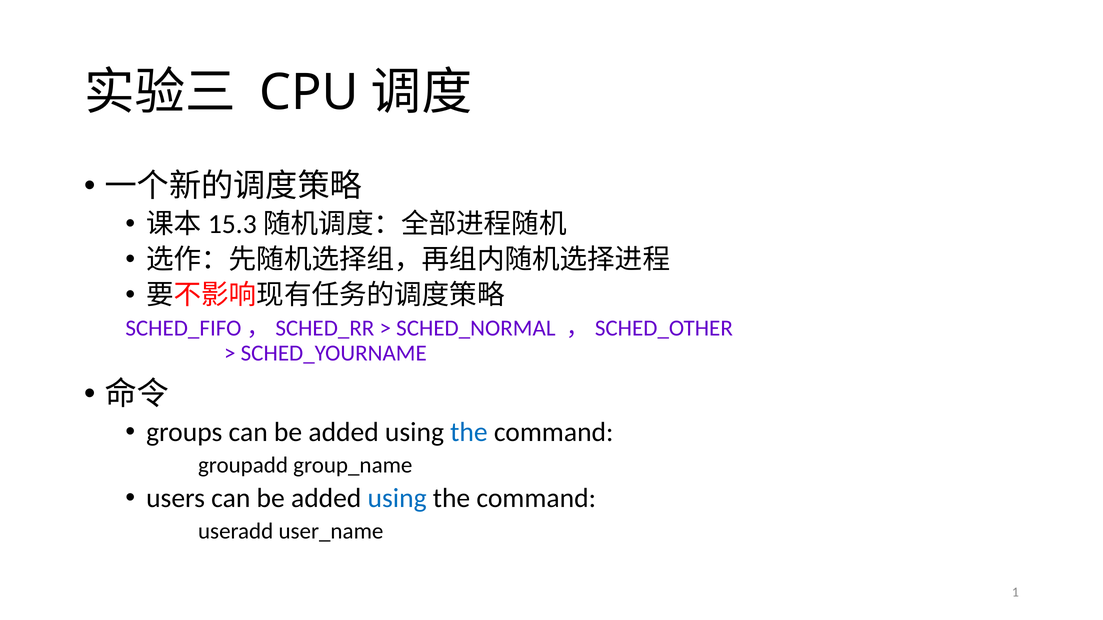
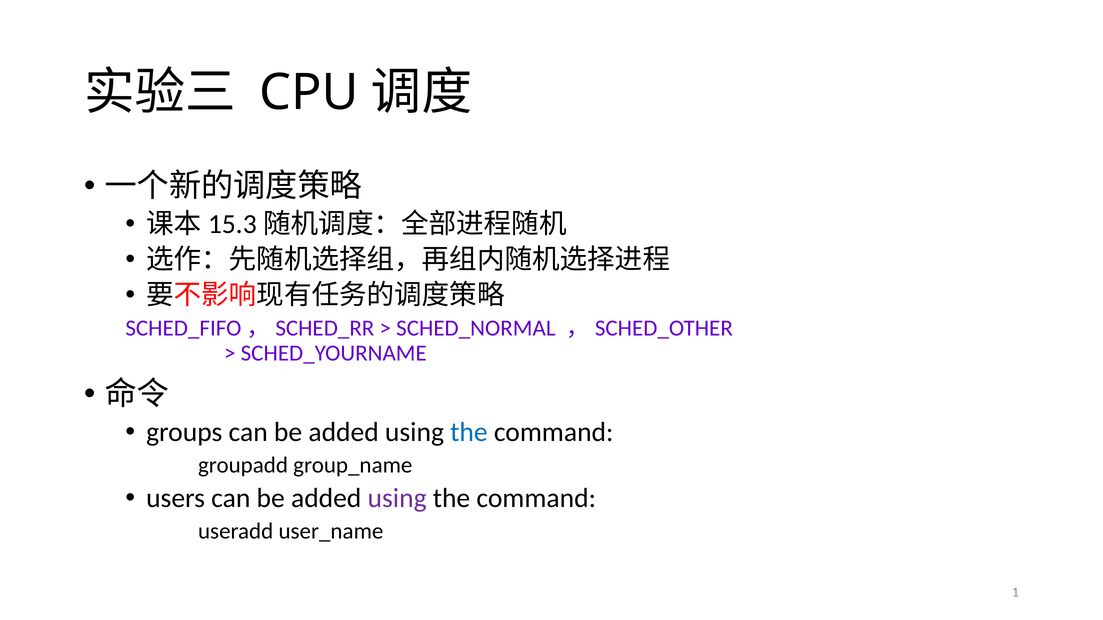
using at (397, 499) colour: blue -> purple
